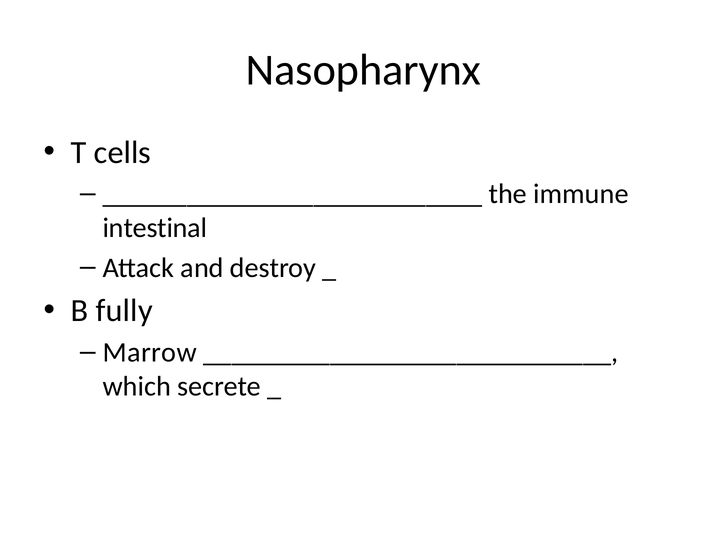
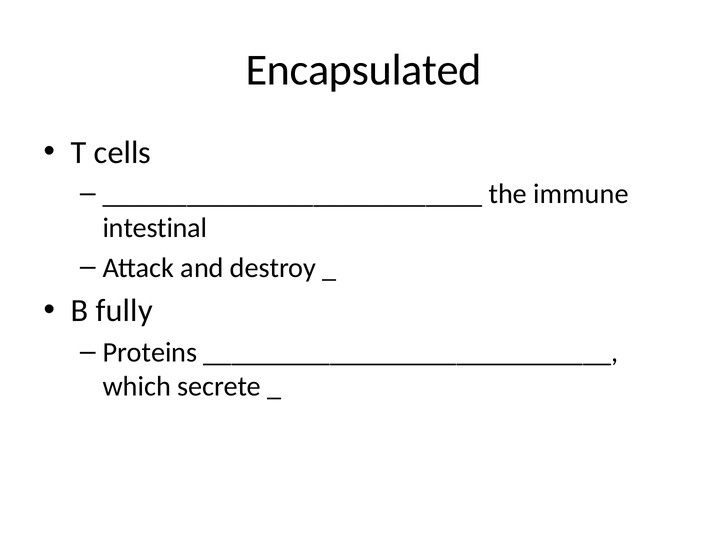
Nasopharynx: Nasopharynx -> Encapsulated
Marrow: Marrow -> Proteins
